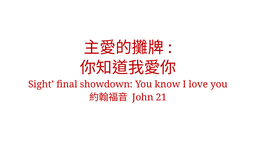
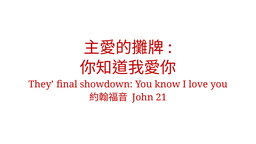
Sight: Sight -> They
